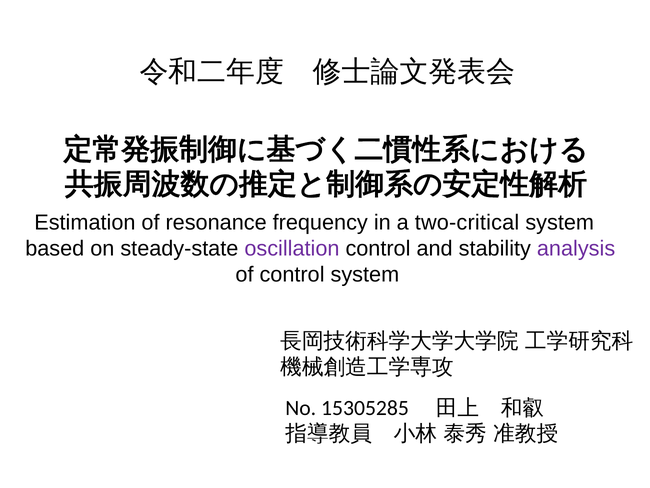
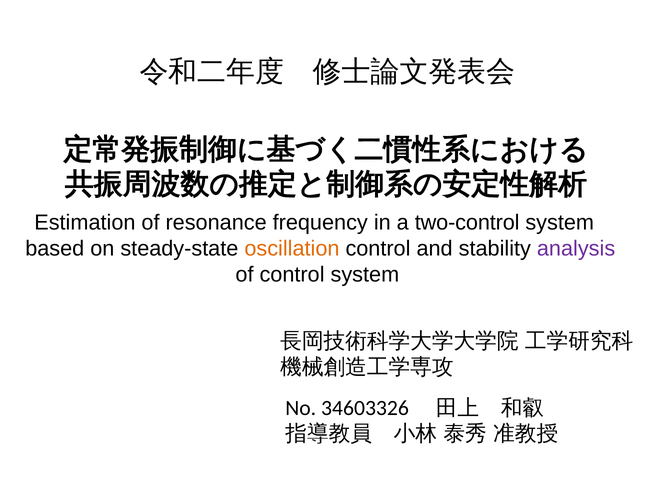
two-critical: two-critical -> two-control
oscillation colour: purple -> orange
15305285: 15305285 -> 34603326
